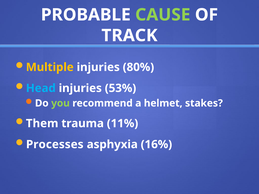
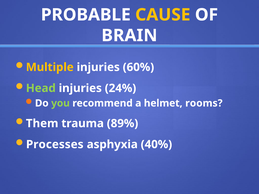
CAUSE colour: light green -> yellow
TRACK: TRACK -> BRAIN
80%: 80% -> 60%
Head colour: light blue -> light green
53%: 53% -> 24%
stakes: stakes -> rooms
11%: 11% -> 89%
16%: 16% -> 40%
